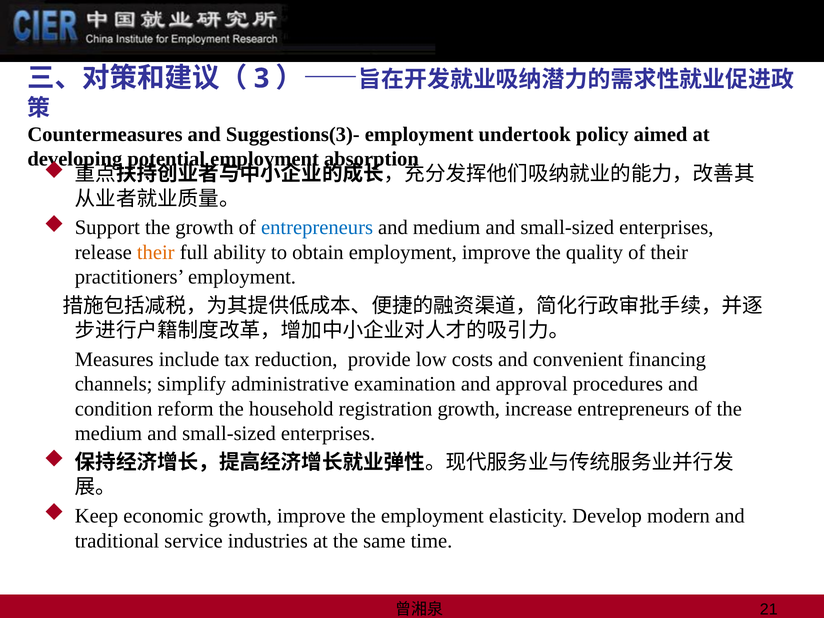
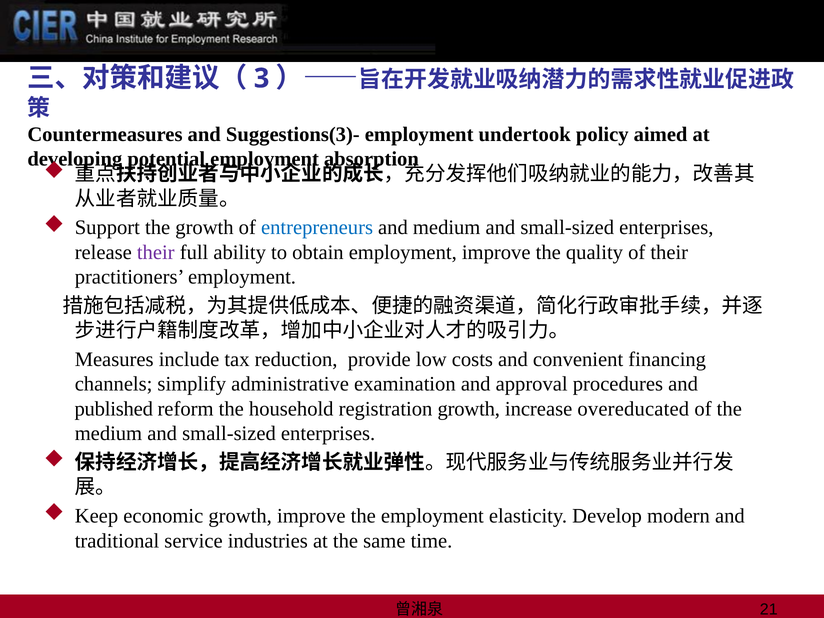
their at (156, 252) colour: orange -> purple
condition: condition -> published
increase entrepreneurs: entrepreneurs -> overeducated
